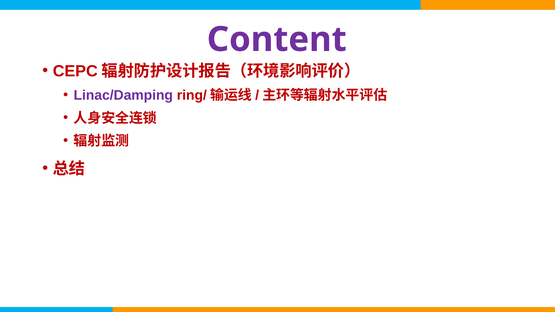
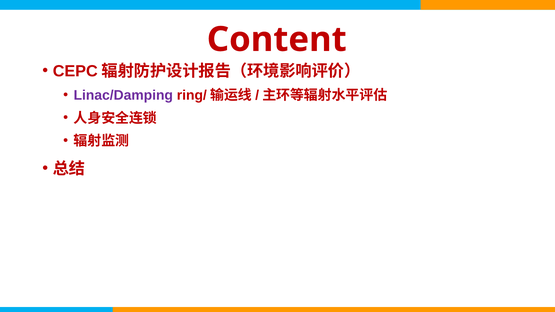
Content colour: purple -> red
